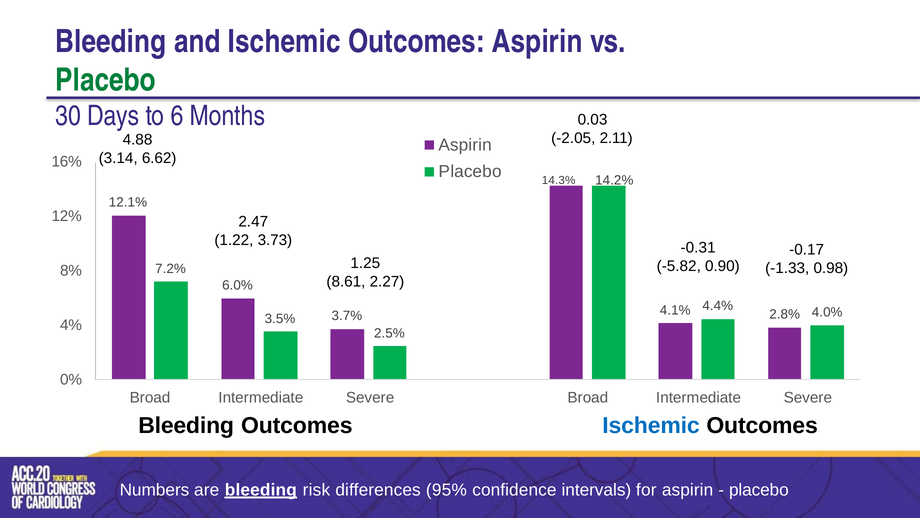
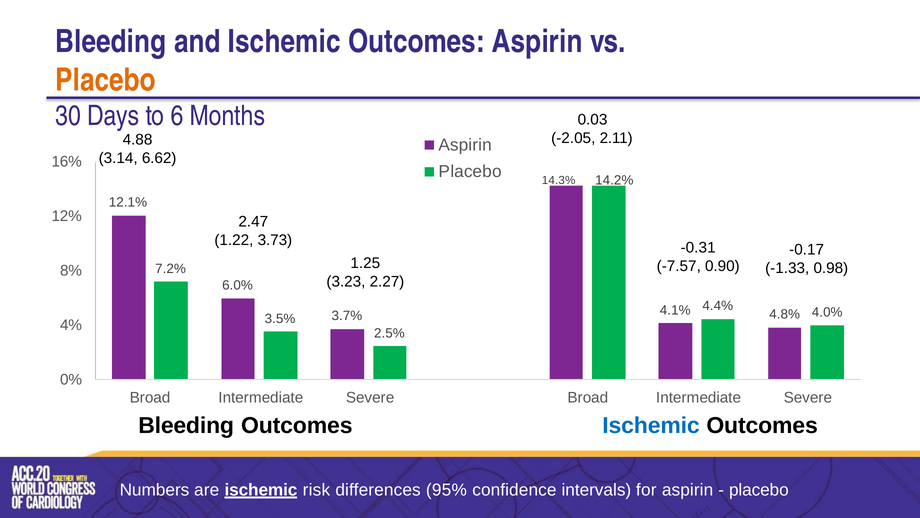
Placebo at (105, 80) colour: green -> orange
-5.82: -5.82 -> -7.57
8.61: 8.61 -> 3.23
2.8%: 2.8% -> 4.8%
are bleeding: bleeding -> ischemic
